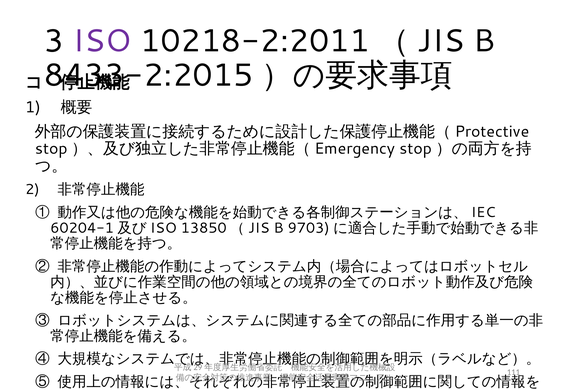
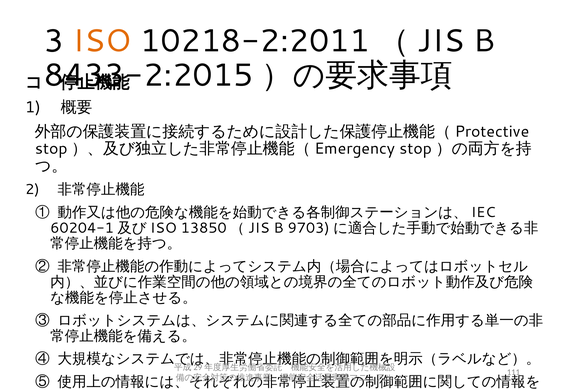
ISO colour: purple -> orange
